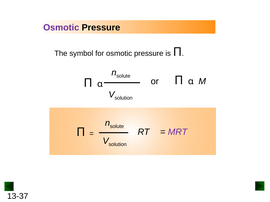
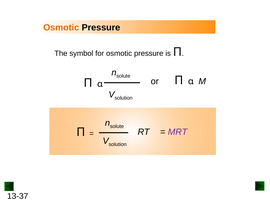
Osmotic at (61, 28) colour: purple -> orange
